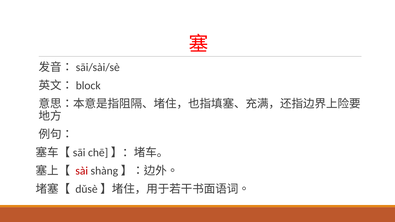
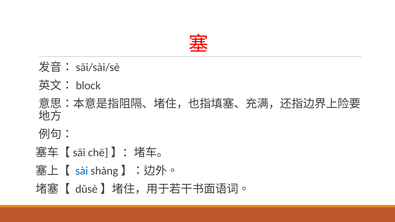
sài colour: red -> blue
